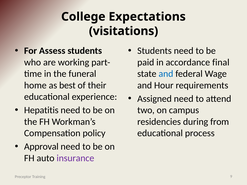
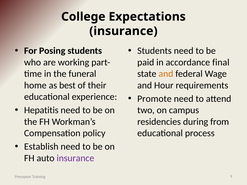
visitations at (124, 31): visitations -> insurance
Assess: Assess -> Posing
and at (166, 74) colour: blue -> orange
Assigned: Assigned -> Promote
Approval: Approval -> Establish
